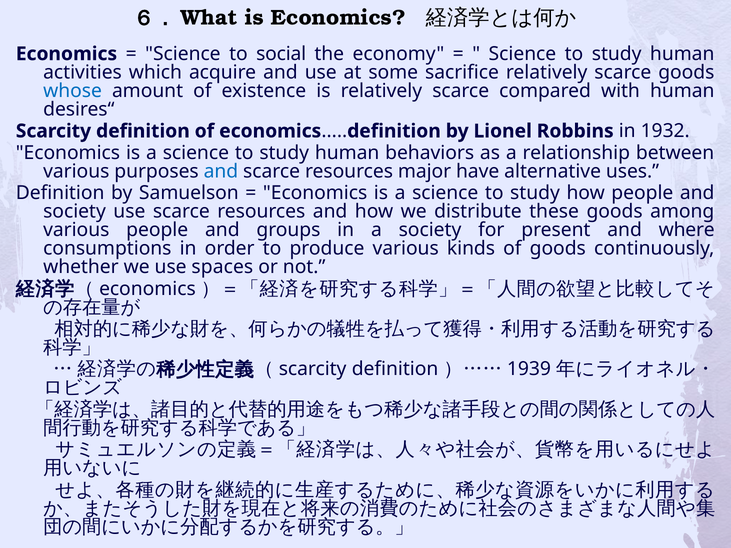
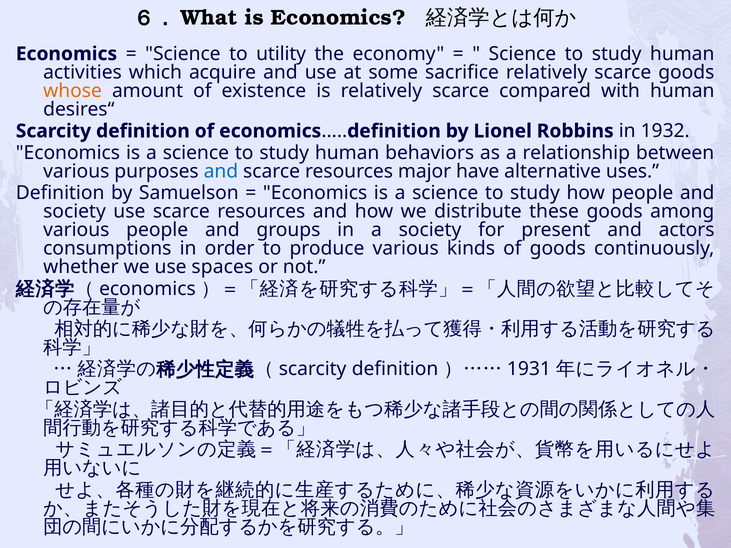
social: social -> utility
whose colour: blue -> orange
where: where -> actors
1939: 1939 -> 1931
